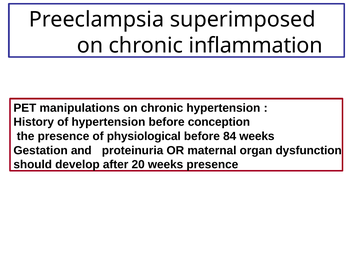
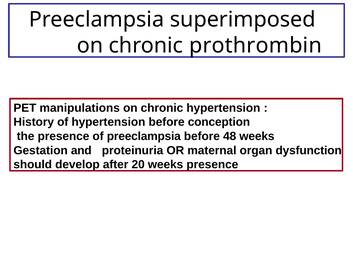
inflammation: inflammation -> prothrombin
of physiological: physiological -> preeclampsia
84: 84 -> 48
